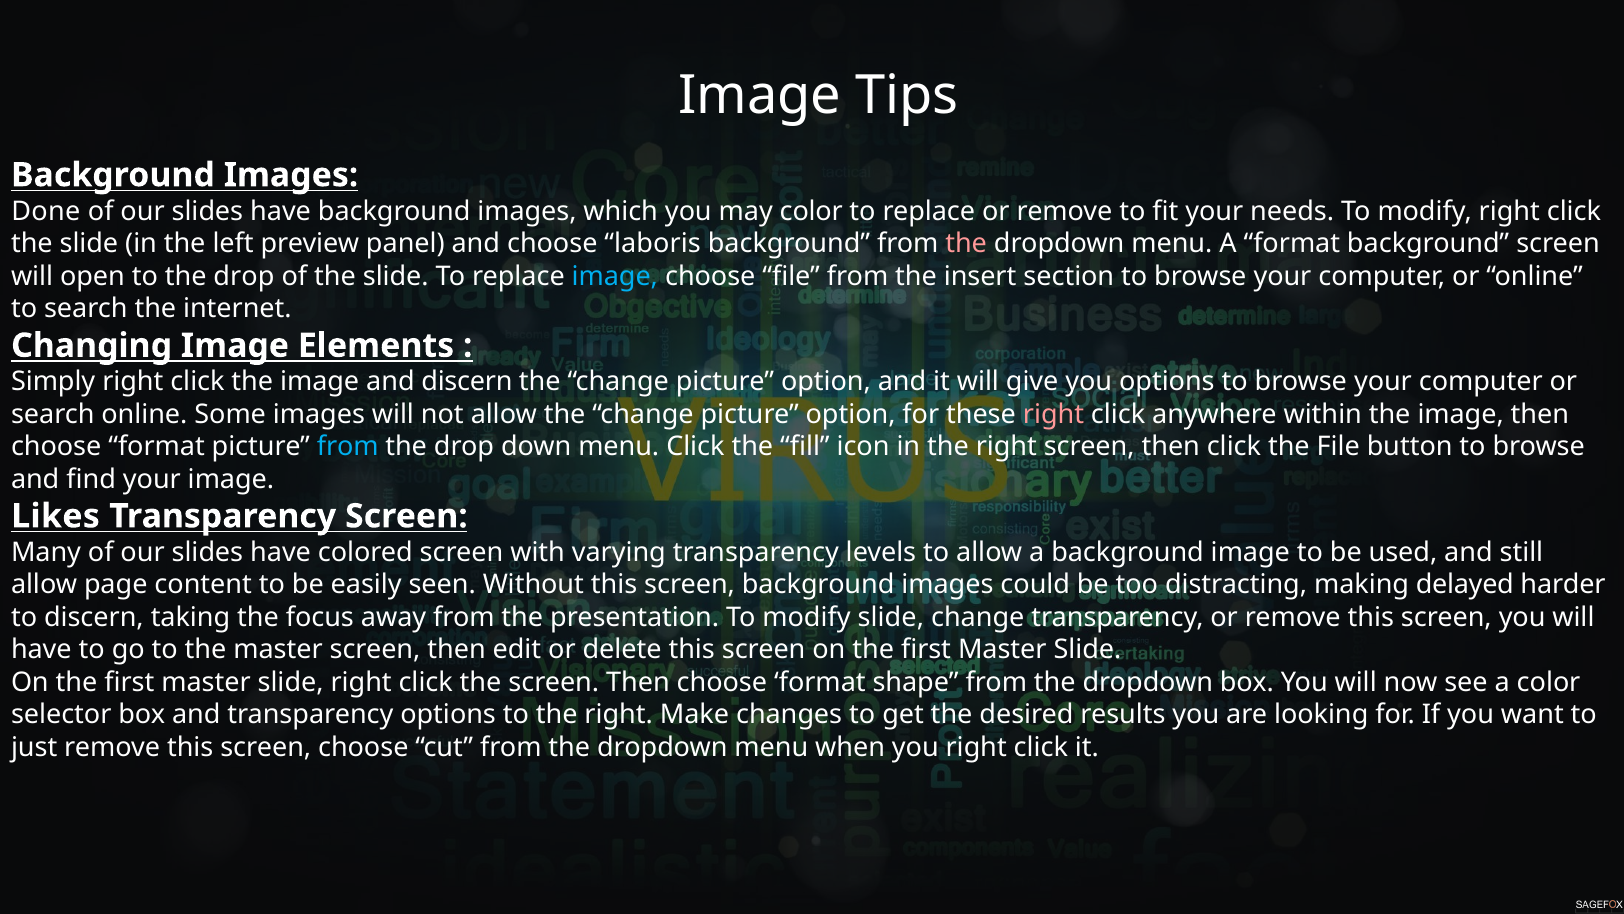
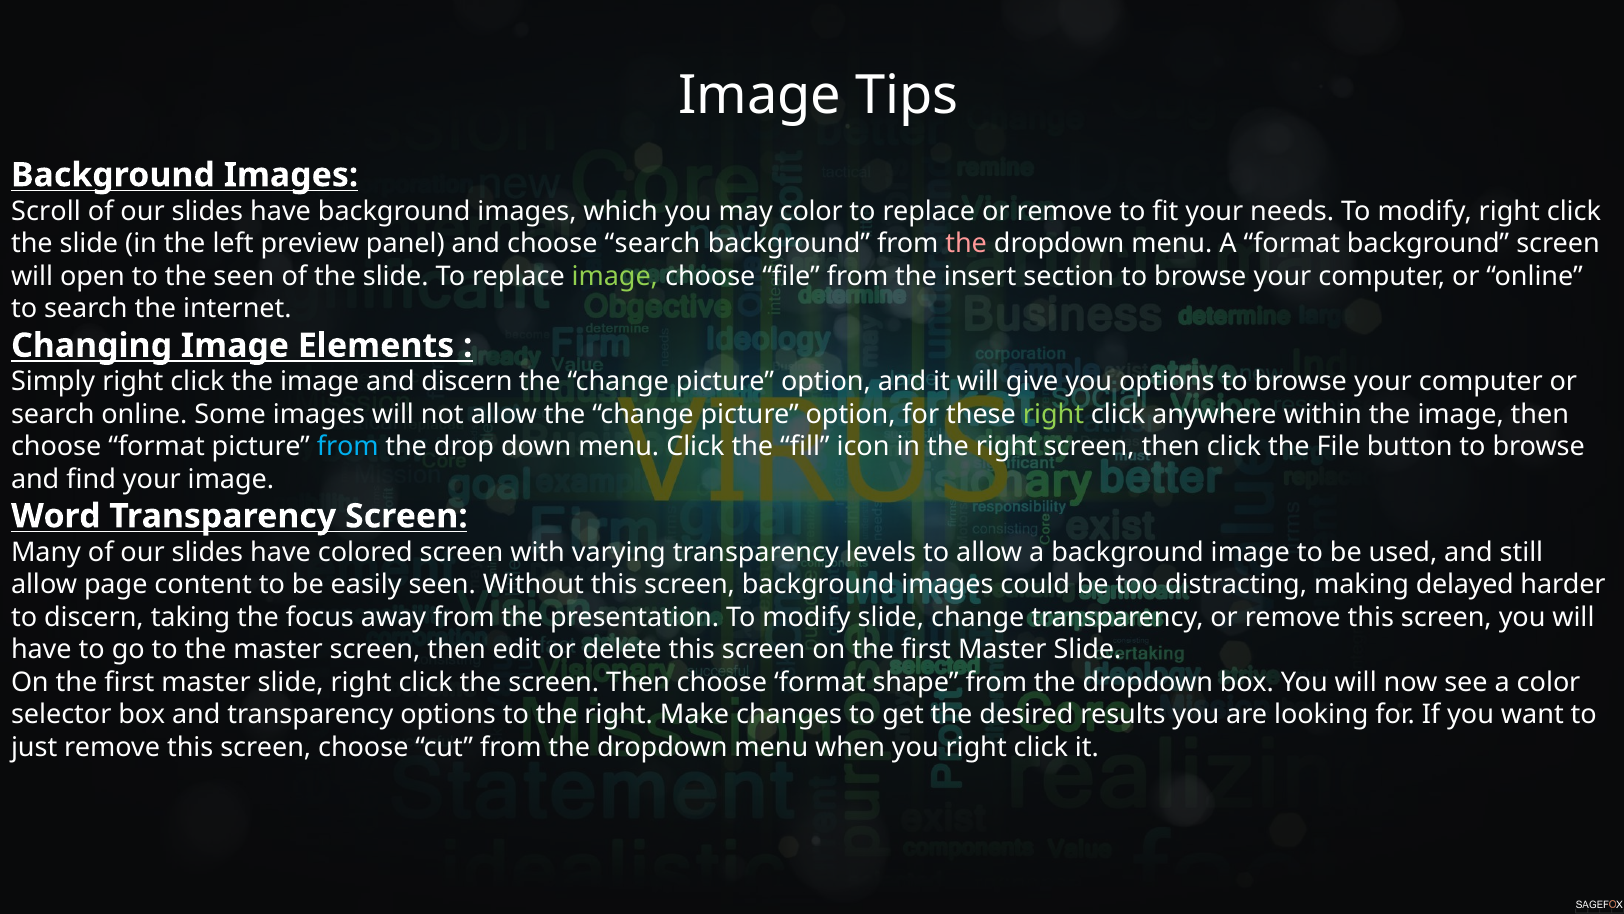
Done: Done -> Scroll
choose laboris: laboris -> search
to the drop: drop -> seen
image at (615, 276) colour: light blue -> light green
right at (1054, 414) colour: pink -> light green
Likes: Likes -> Word
